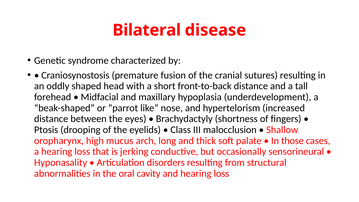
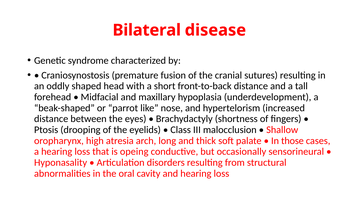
mucus: mucus -> atresia
jerking: jerking -> opeing
